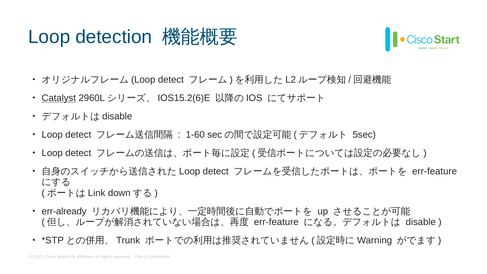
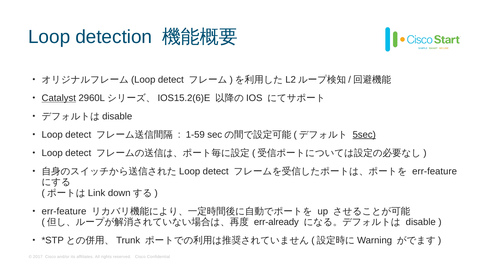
1-60: 1-60 -> 1-59
5sec underline: none -> present
err-already at (64, 211): err-already -> err-feature
err-feature at (276, 222): err-feature -> err-already
